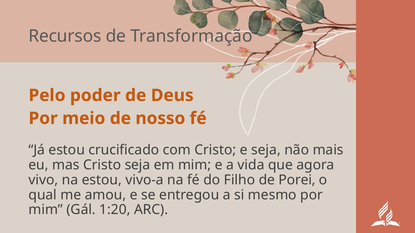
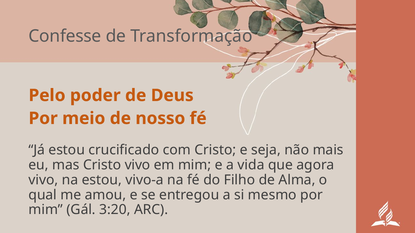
Recursos: Recursos -> Confesse
Cristo seja: seja -> vivo
Porei: Porei -> Alma
1:20: 1:20 -> 3:20
